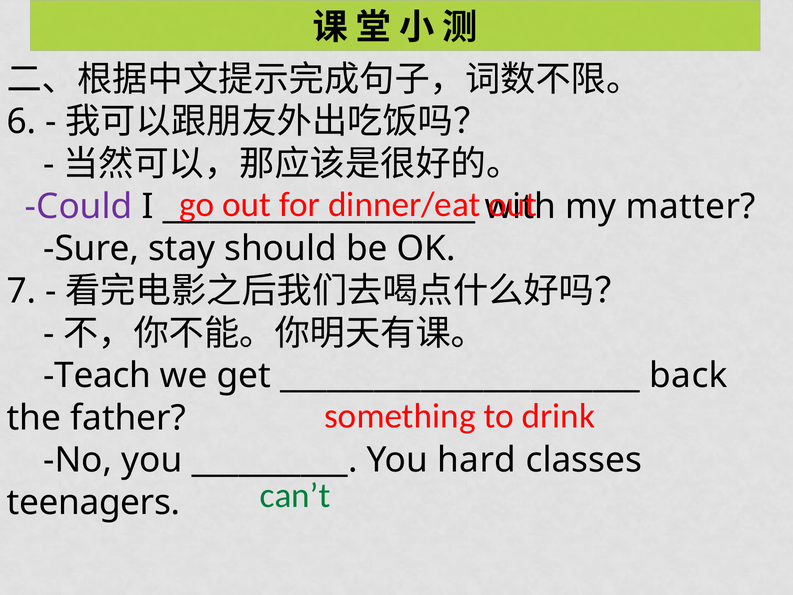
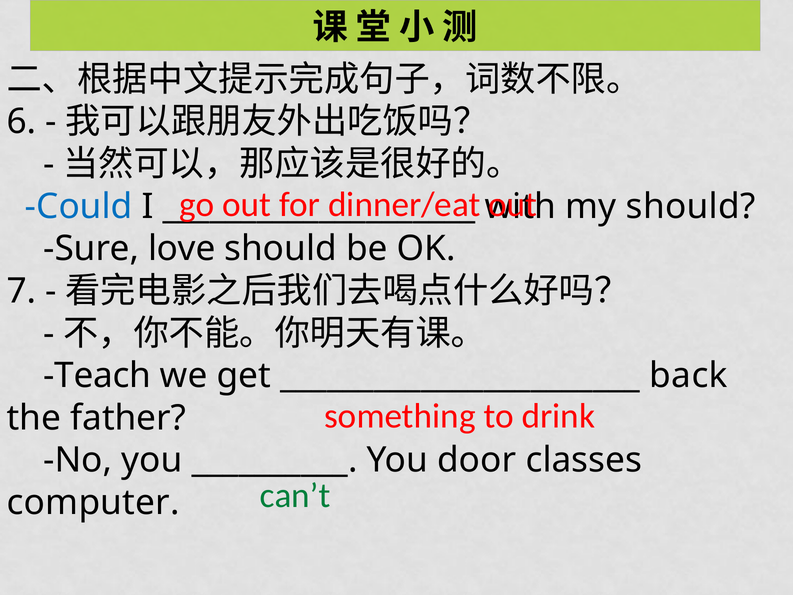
Could colour: purple -> blue
my matter: matter -> should
stay: stay -> love
hard: hard -> door
teenagers: teenagers -> computer
